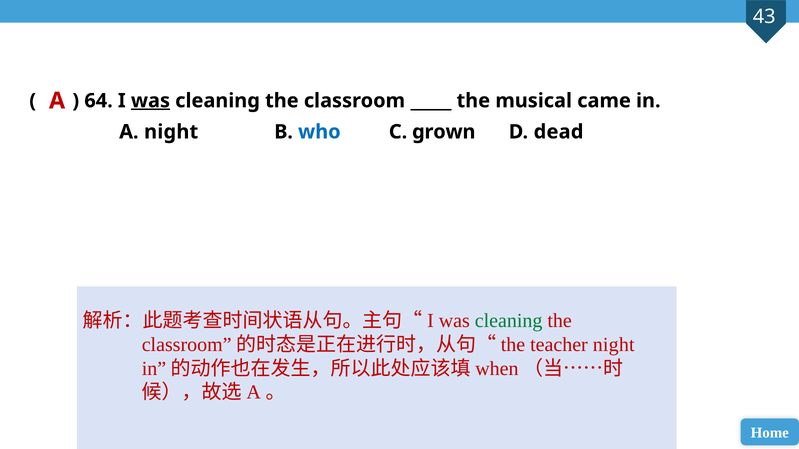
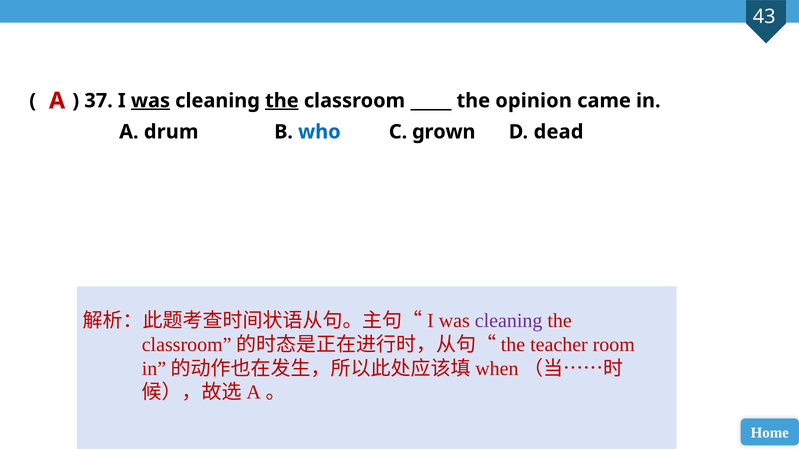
64: 64 -> 37
the at (282, 101) underline: none -> present
musical: musical -> opinion
A night: night -> drum
cleaning at (509, 321) colour: green -> purple
teacher night: night -> room
